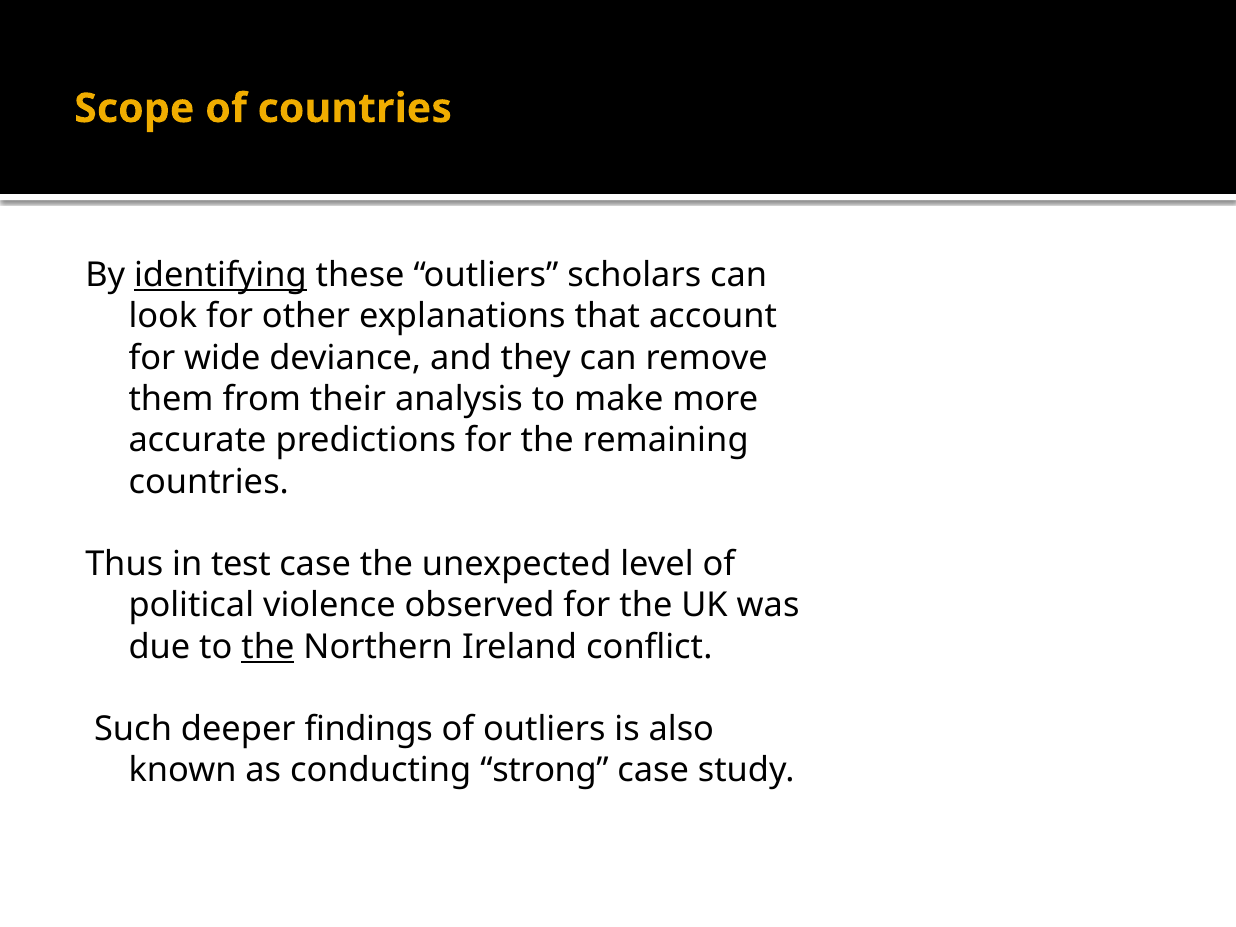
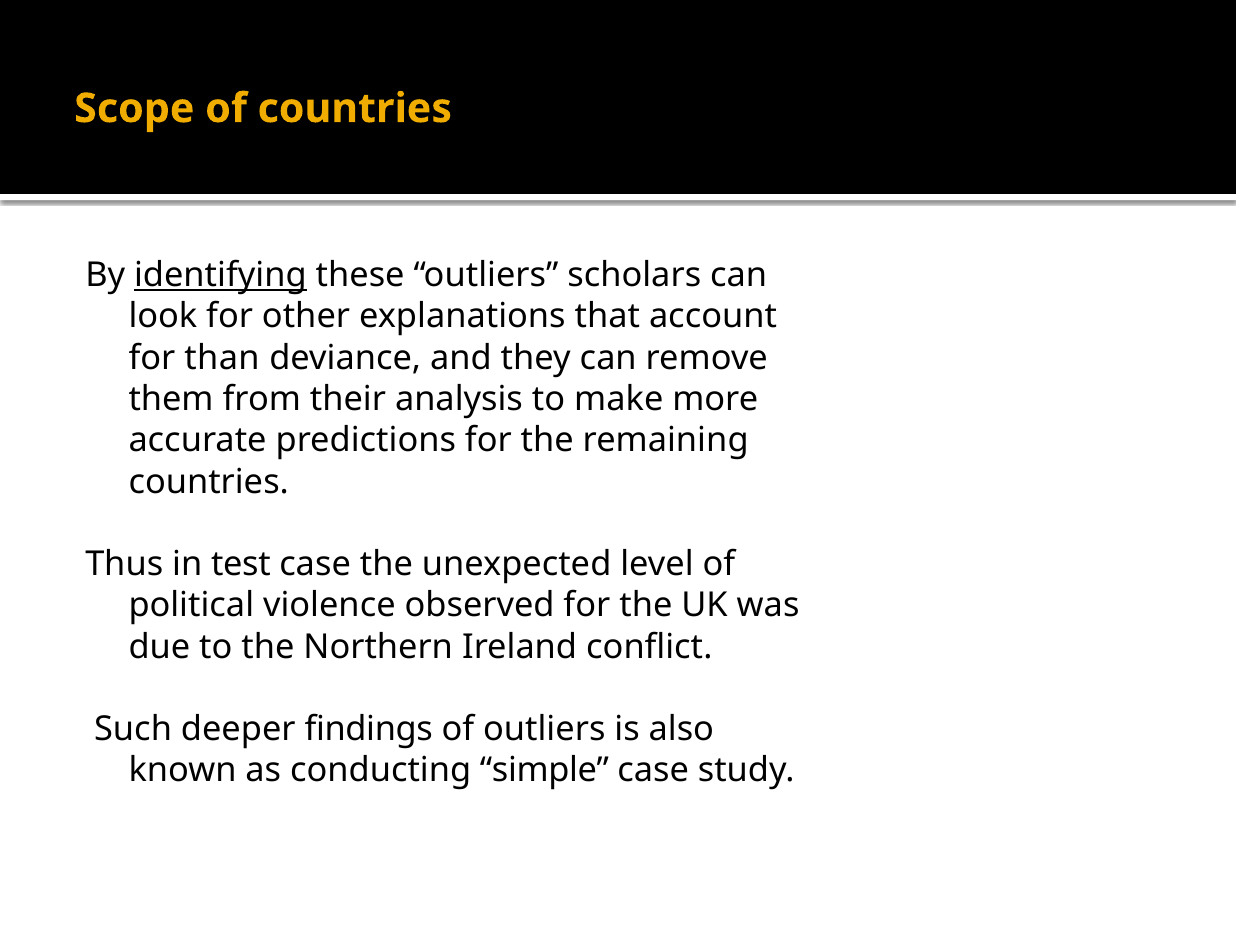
wide: wide -> than
the at (268, 647) underline: present -> none
strong: strong -> simple
